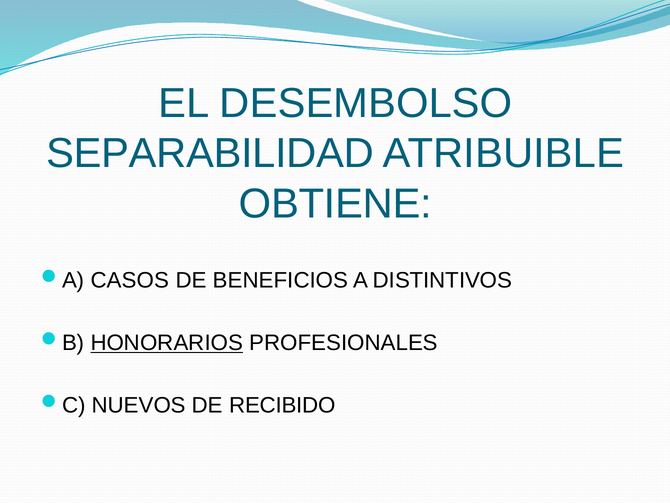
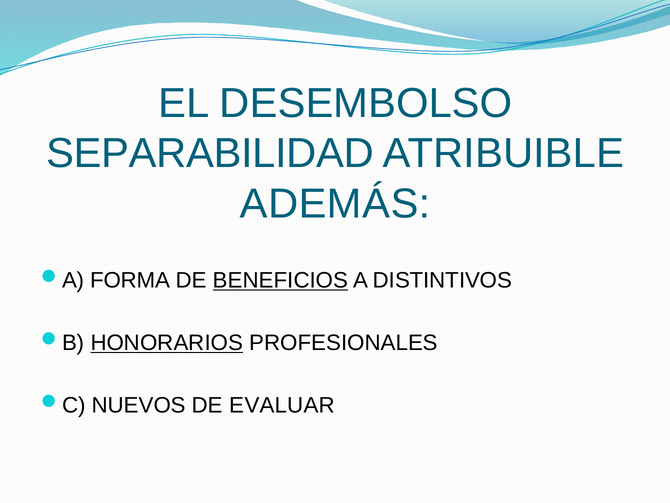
OBTIENE: OBTIENE -> ADEMÁS
CASOS: CASOS -> FORMA
BENEFICIOS underline: none -> present
RECIBIDO: RECIBIDO -> EVALUAR
